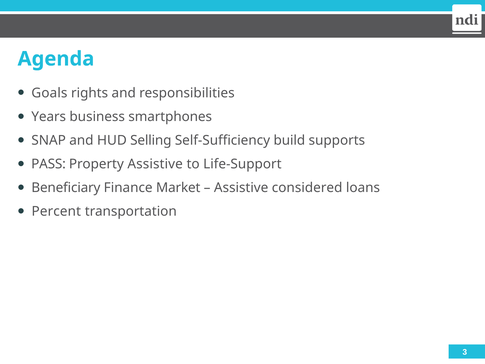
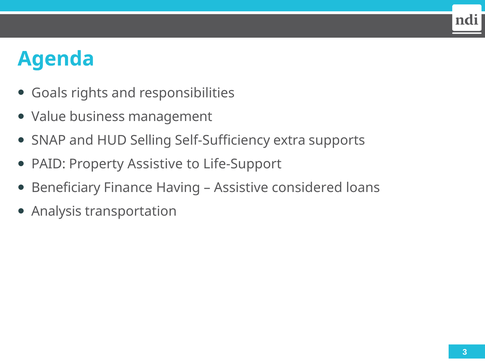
Years: Years -> Value
smartphones: smartphones -> management
build: build -> extra
PASS: PASS -> PAID
Market: Market -> Having
Percent: Percent -> Analysis
